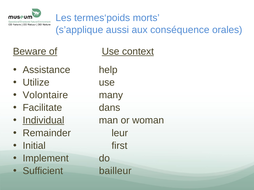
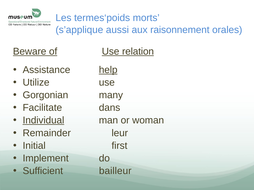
conséquence: conséquence -> raisonnement
context: context -> relation
help underline: none -> present
Volontaire: Volontaire -> Gorgonian
